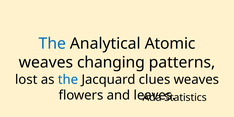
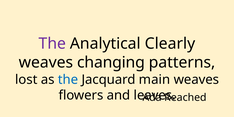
The at (52, 44) colour: blue -> purple
Atomic: Atomic -> Clearly
clues: clues -> main
Statistics: Statistics -> Reached
